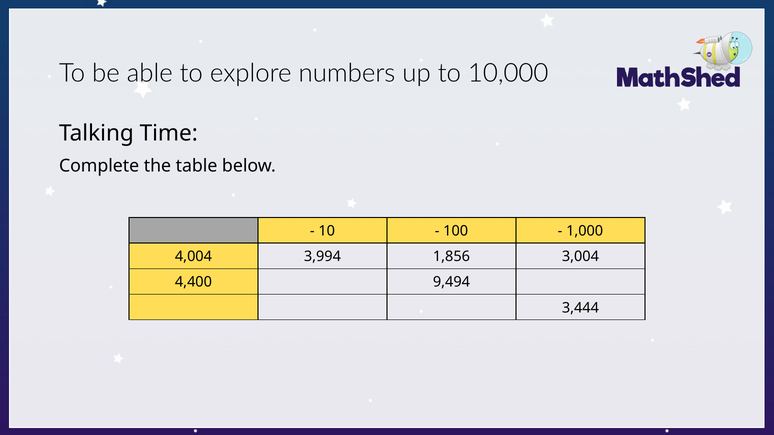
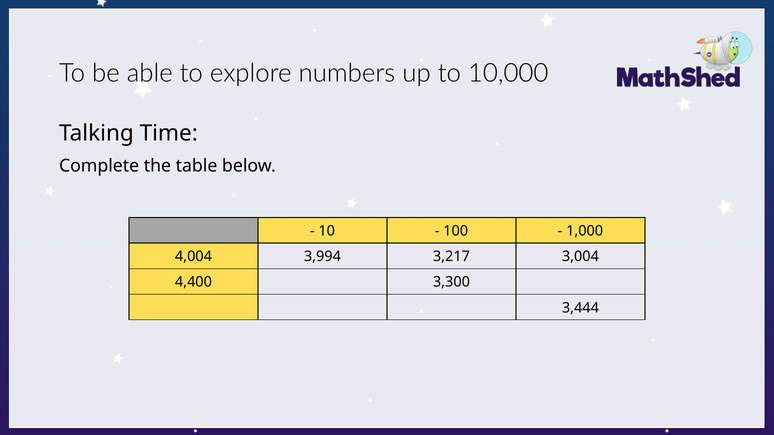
1,856: 1,856 -> 3,217
9,494: 9,494 -> 3,300
